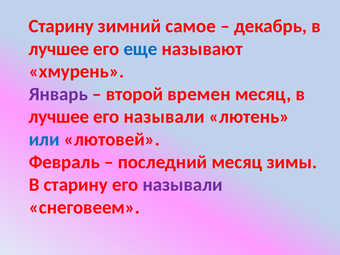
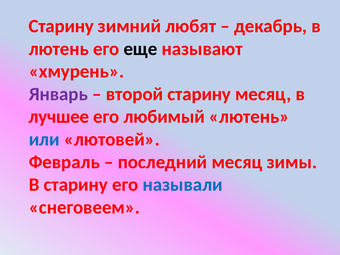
самое: самое -> любят
лучшее at (59, 49): лучшее -> лютень
еще colour: blue -> black
второй времен: времен -> старину
называли at (164, 117): называли -> любимый
называли at (183, 185) colour: purple -> blue
